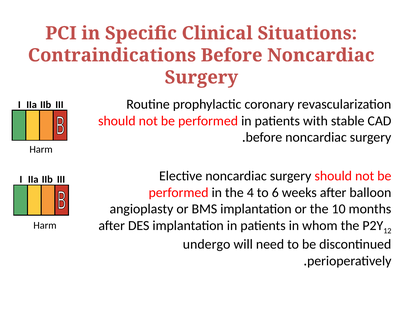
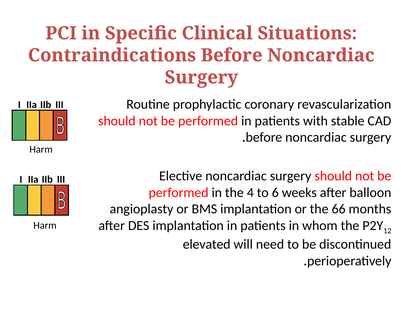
10: 10 -> 66
undergo: undergo -> elevated
